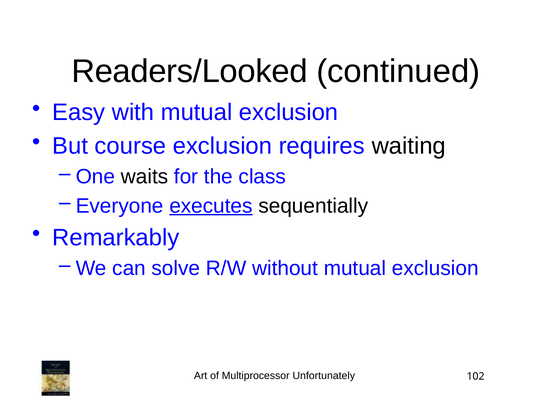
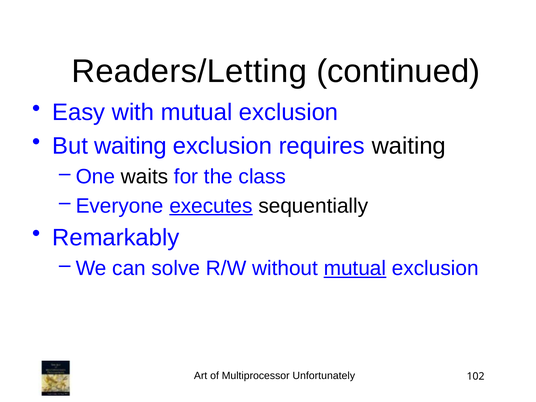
Readers/Looked: Readers/Looked -> Readers/Letting
But course: course -> waiting
mutual at (355, 268) underline: none -> present
